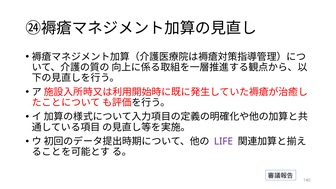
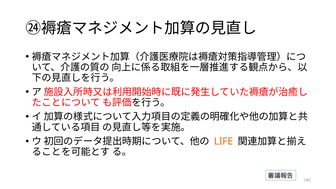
LIFE colour: purple -> orange
